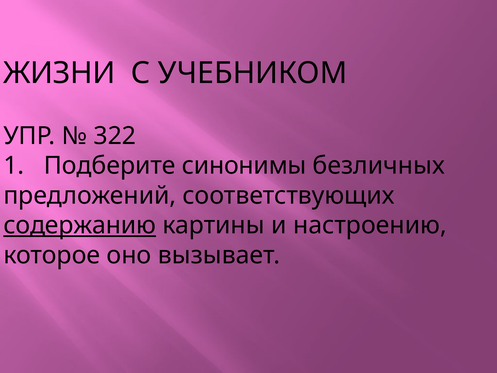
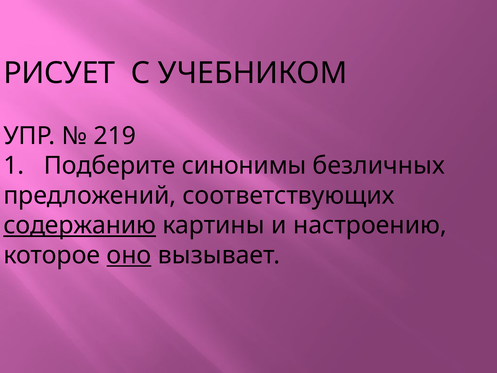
ЖИЗНИ: ЖИЗНИ -> РИСУЕТ
322: 322 -> 219
оно underline: none -> present
